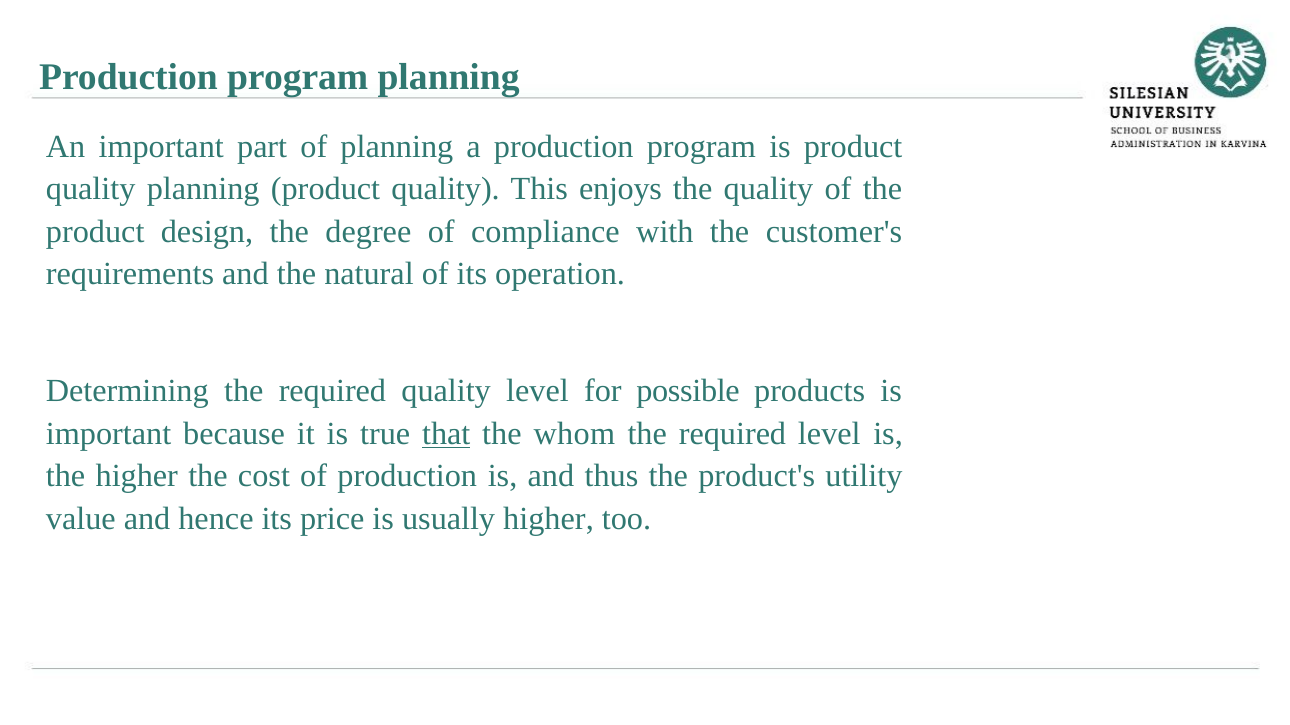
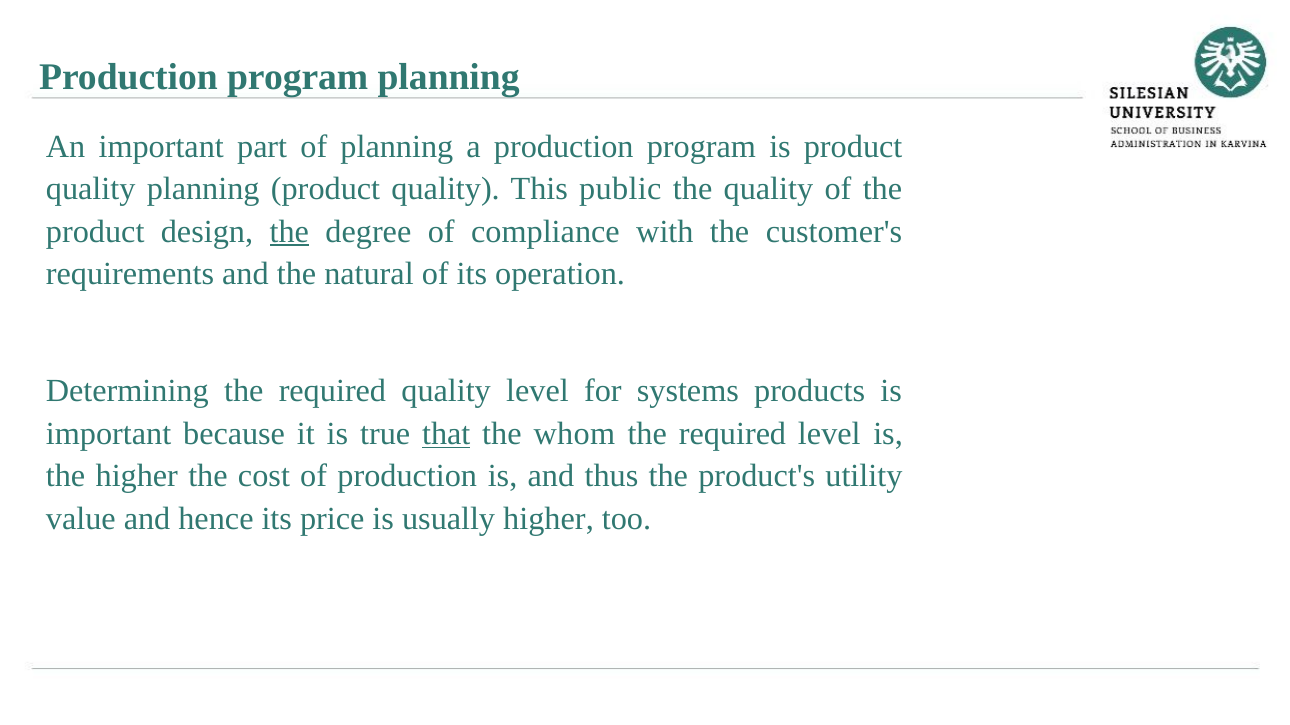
enjoys: enjoys -> public
the at (289, 232) underline: none -> present
possible: possible -> systems
